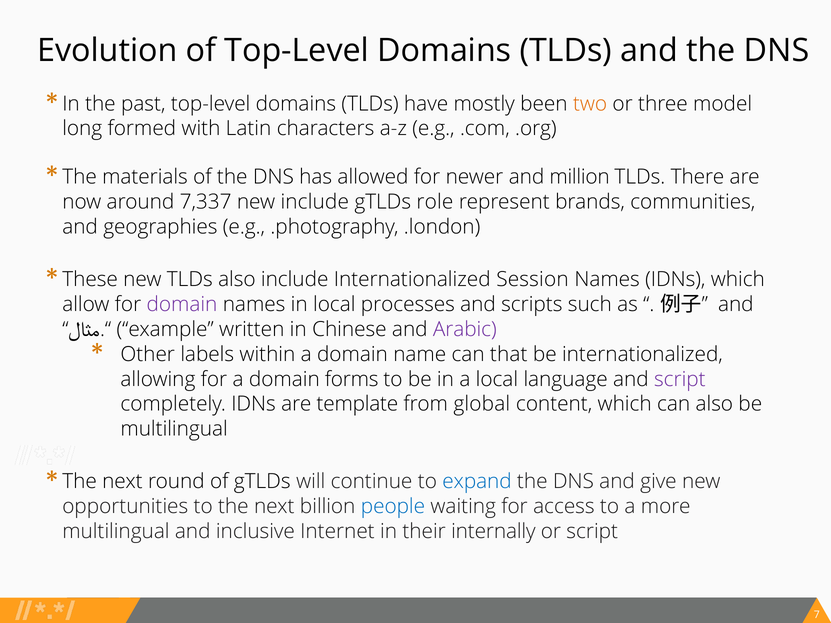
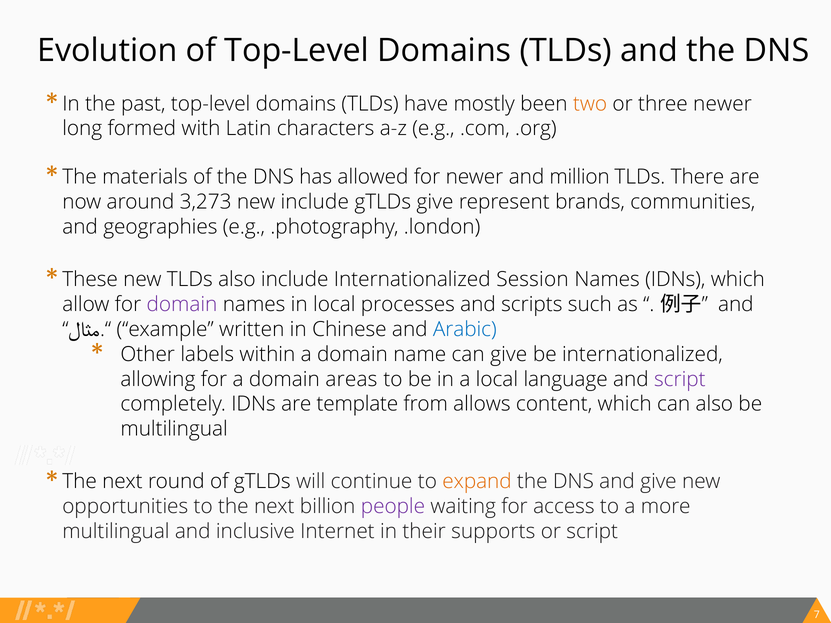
three model: model -> newer
7,337: 7,337 -> 3,273
gTLDs role: role -> give
Arabic colour: purple -> blue
can that: that -> give
forms: forms -> areas
global: global -> allows
expand colour: blue -> orange
people colour: blue -> purple
internally: internally -> supports
